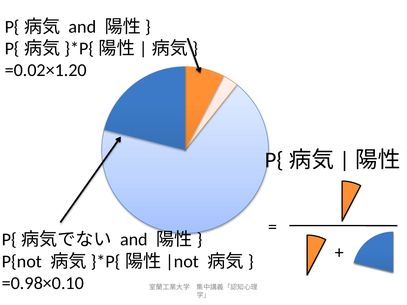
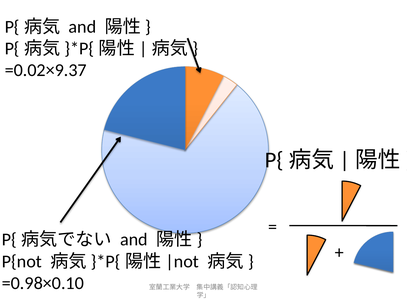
=0.02×1.20: =0.02×1.20 -> =0.02×9.37
